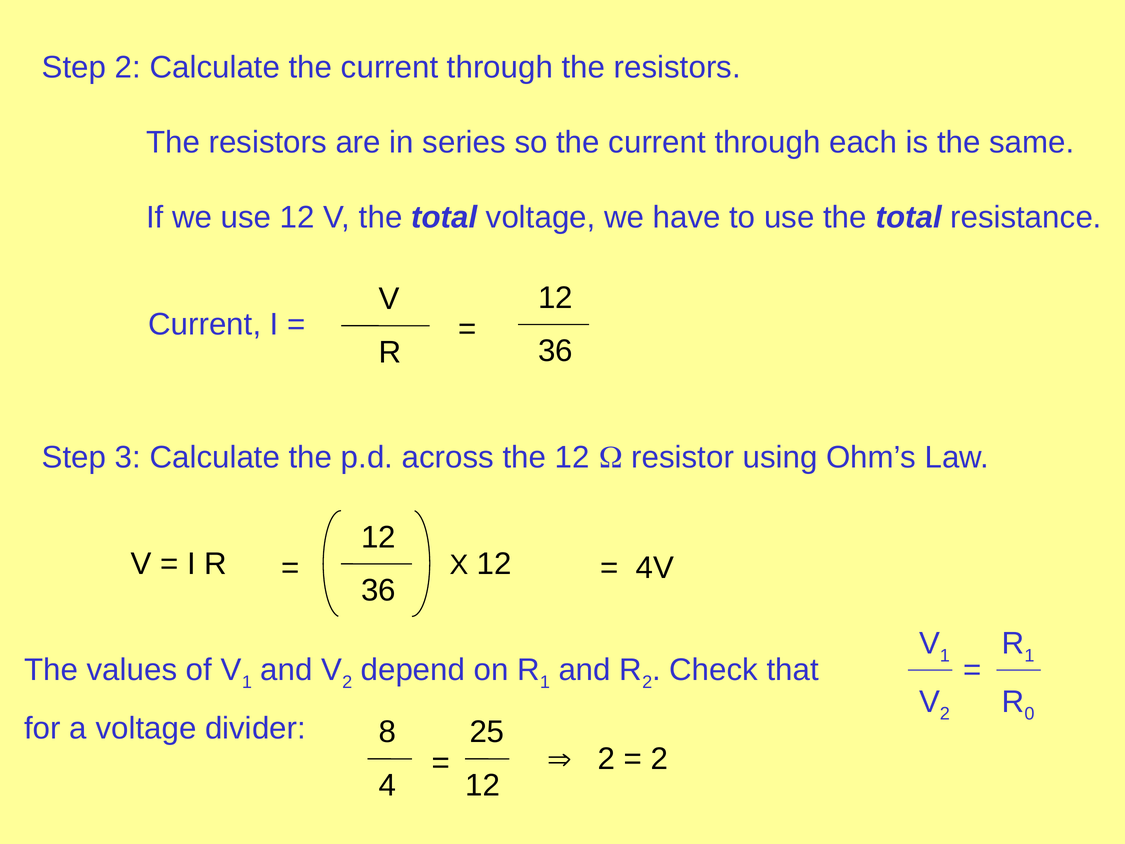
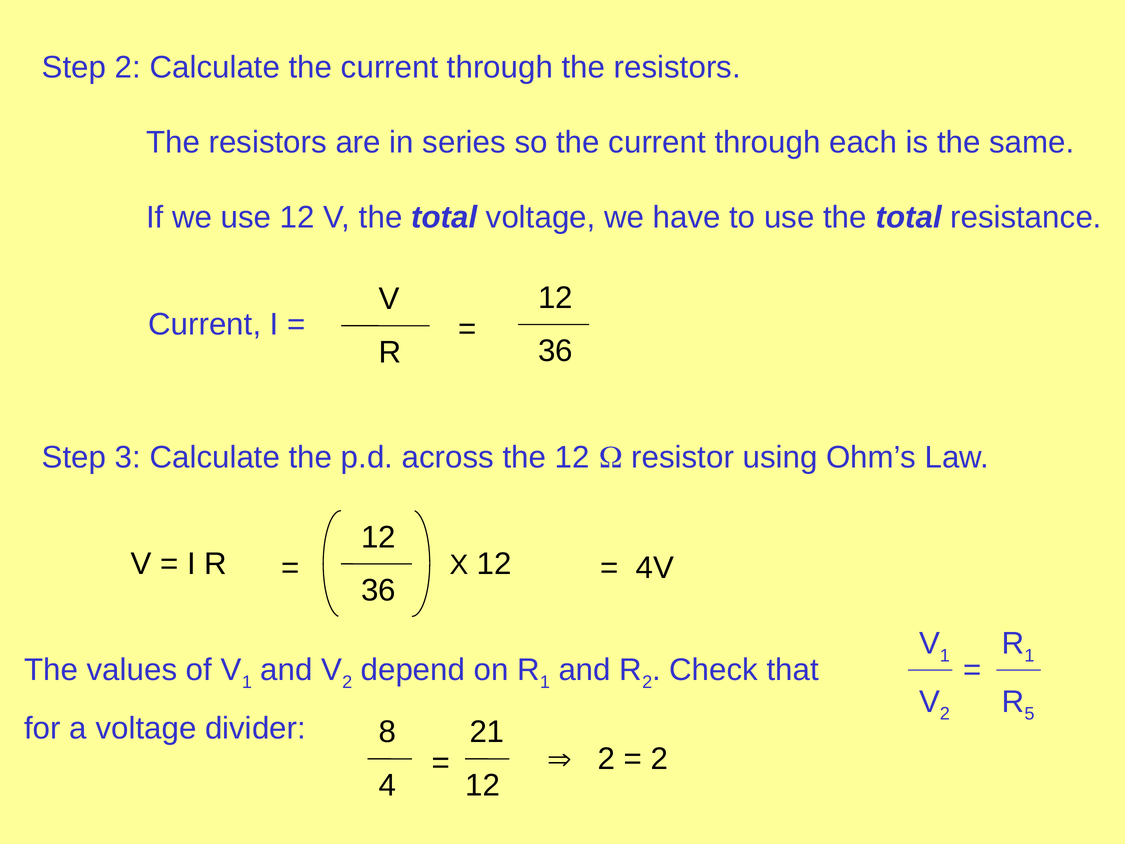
0: 0 -> 5
25: 25 -> 21
